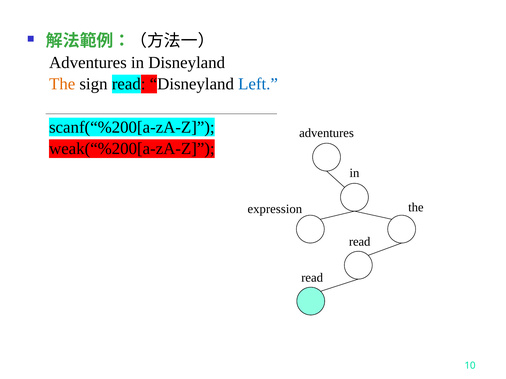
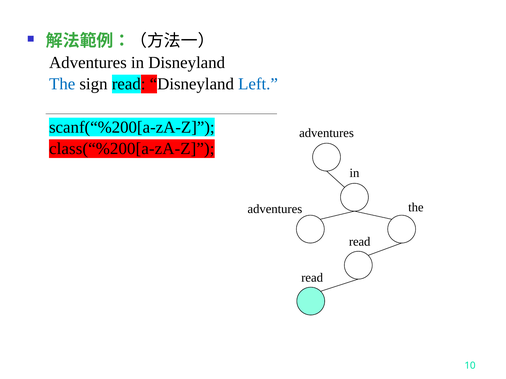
The at (62, 84) colour: orange -> blue
weak(“%200[a-zA-Z: weak(“%200[a-zA-Z -> class(“%200[a-zA-Z
expression at (275, 209): expression -> adventures
